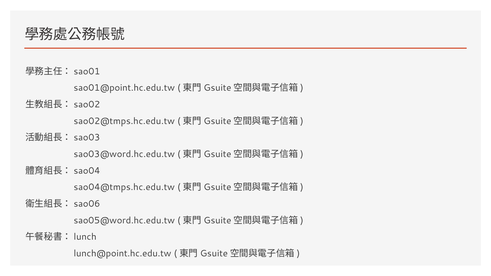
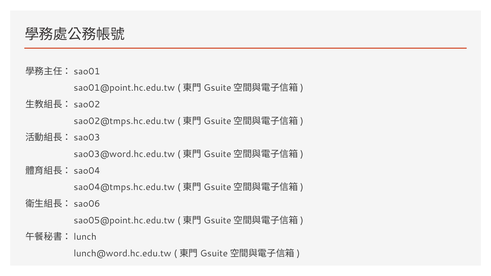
sao05@word.hc.edu.tw: sao05@word.hc.edu.tw -> sao05@point.hc.edu.tw
lunch@point.hc.edu.tw: lunch@point.hc.edu.tw -> lunch@word.hc.edu.tw
